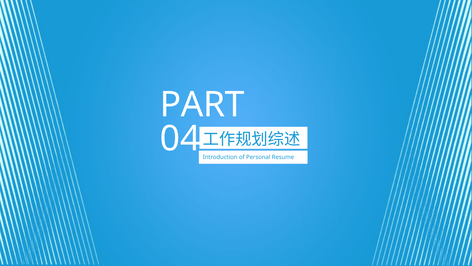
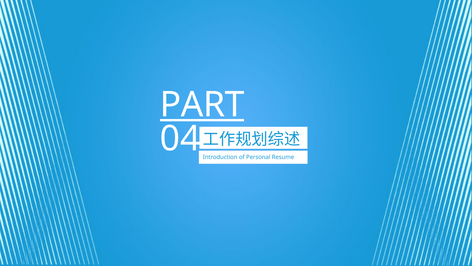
PART underline: none -> present
